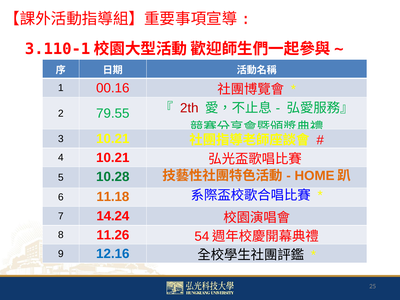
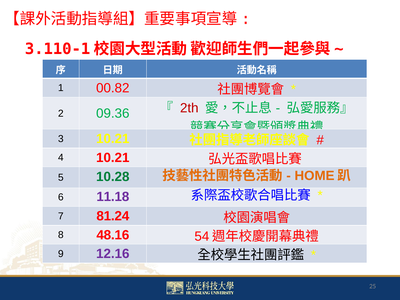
00.16: 00.16 -> 00.82
79.55: 79.55 -> 09.36
11.18 colour: orange -> purple
14.24: 14.24 -> 81.24
11.26: 11.26 -> 48.16
12.16 colour: blue -> purple
